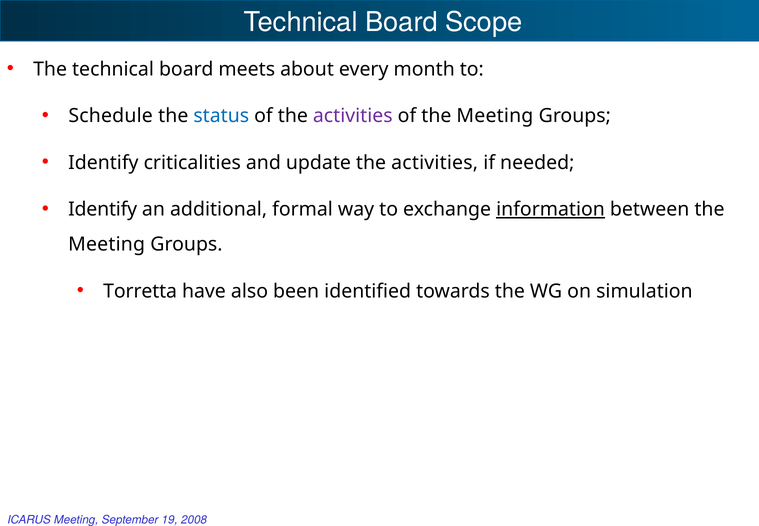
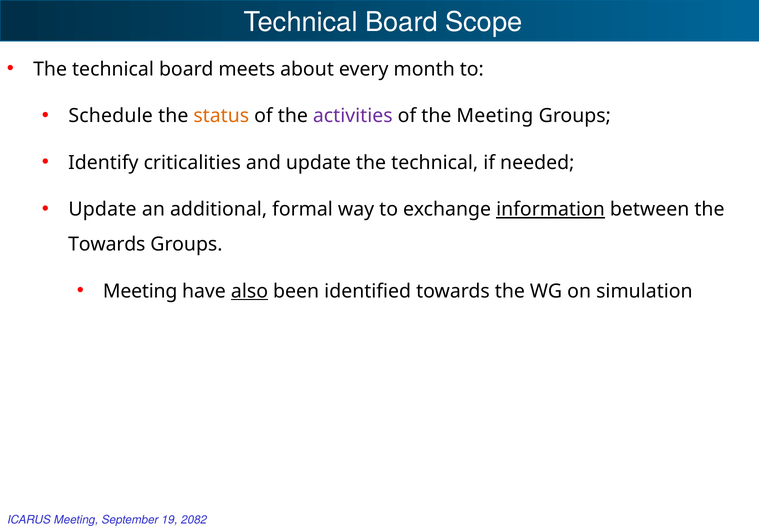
status colour: blue -> orange
update the activities: activities -> technical
Identify at (103, 209): Identify -> Update
Meeting at (107, 244): Meeting -> Towards
Torretta at (140, 291): Torretta -> Meeting
also underline: none -> present
2008: 2008 -> 2082
